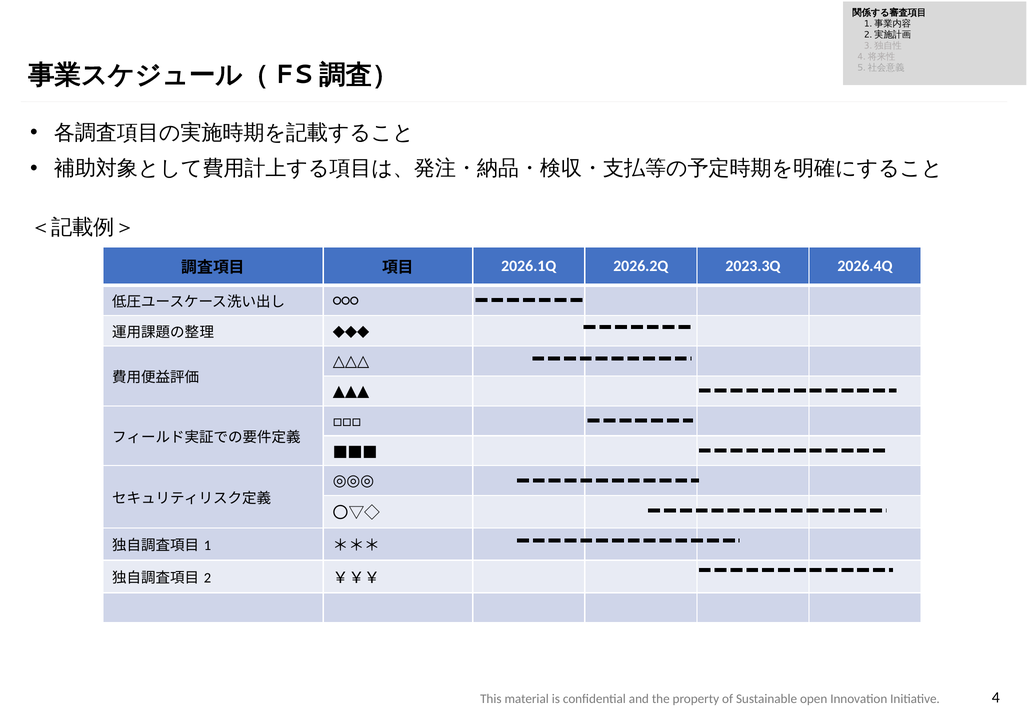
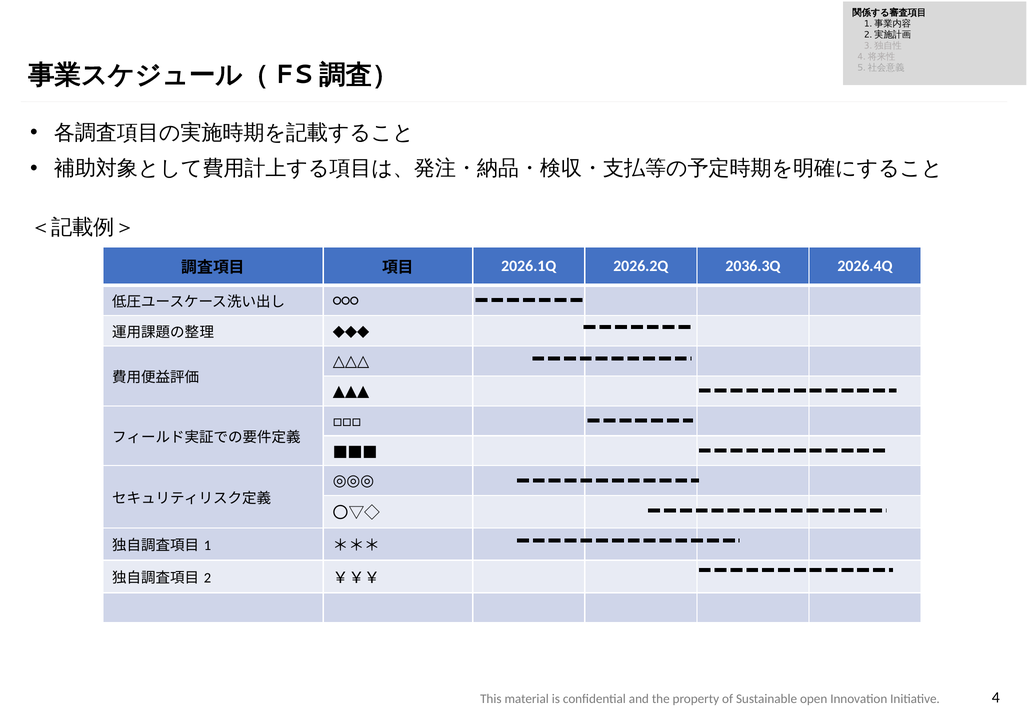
2023.3Q: 2023.3Q -> 2036.3Q
